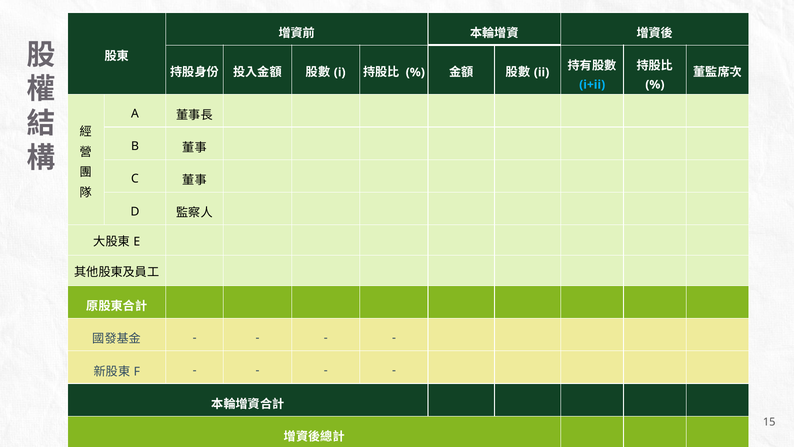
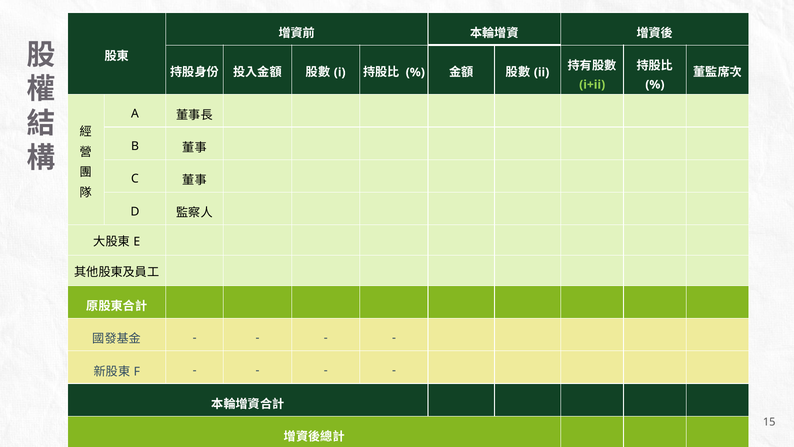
i+ii colour: light blue -> light green
